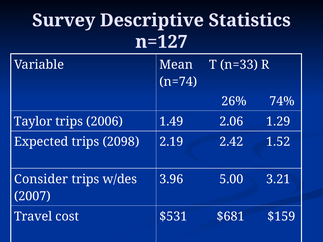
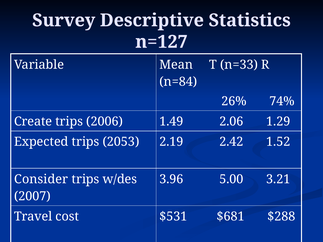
n=74: n=74 -> n=84
Taylor: Taylor -> Create
2098: 2098 -> 2053
$159: $159 -> $288
